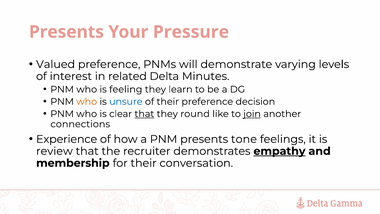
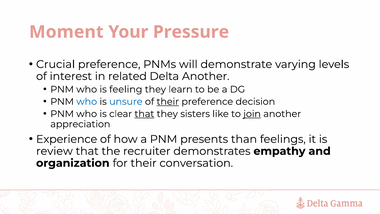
Presents at (66, 32): Presents -> Moment
Valued: Valued -> Crucial
Delta Minutes: Minutes -> Another
who at (87, 102) colour: orange -> blue
their at (168, 102) underline: none -> present
round: round -> sisters
connections: connections -> appreciation
tone: tone -> than
empathy underline: present -> none
membership: membership -> organization
